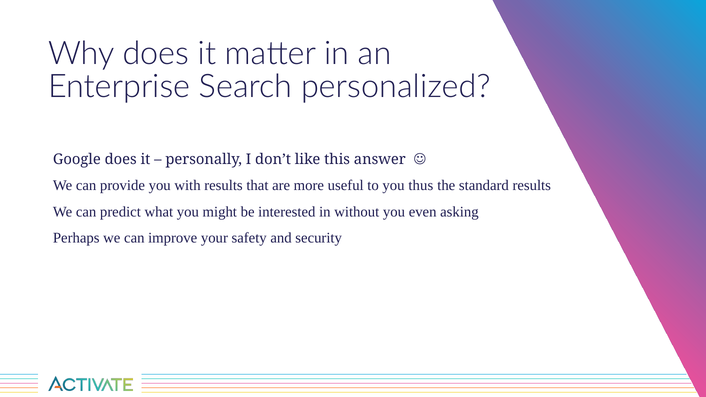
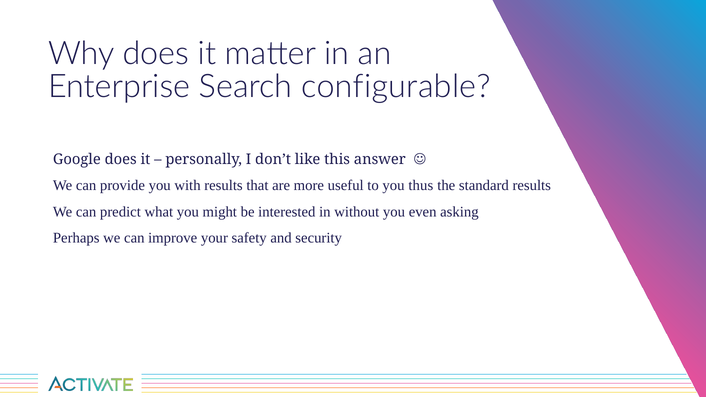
personalized: personalized -> configurable
